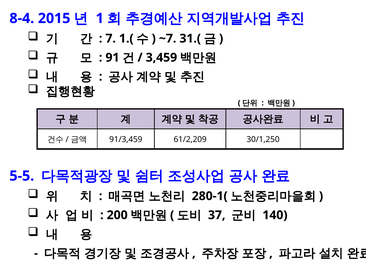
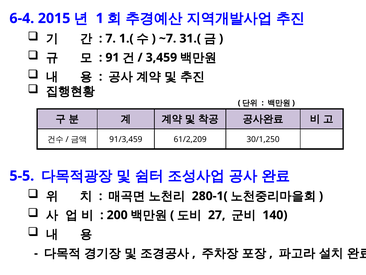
8-4: 8-4 -> 6-4
37: 37 -> 27
